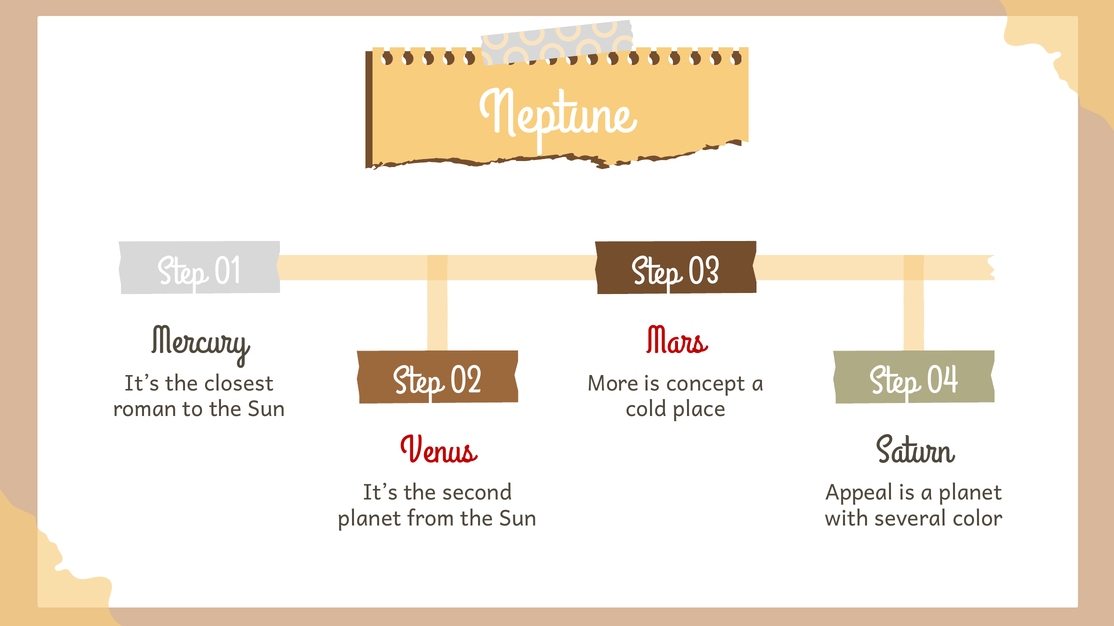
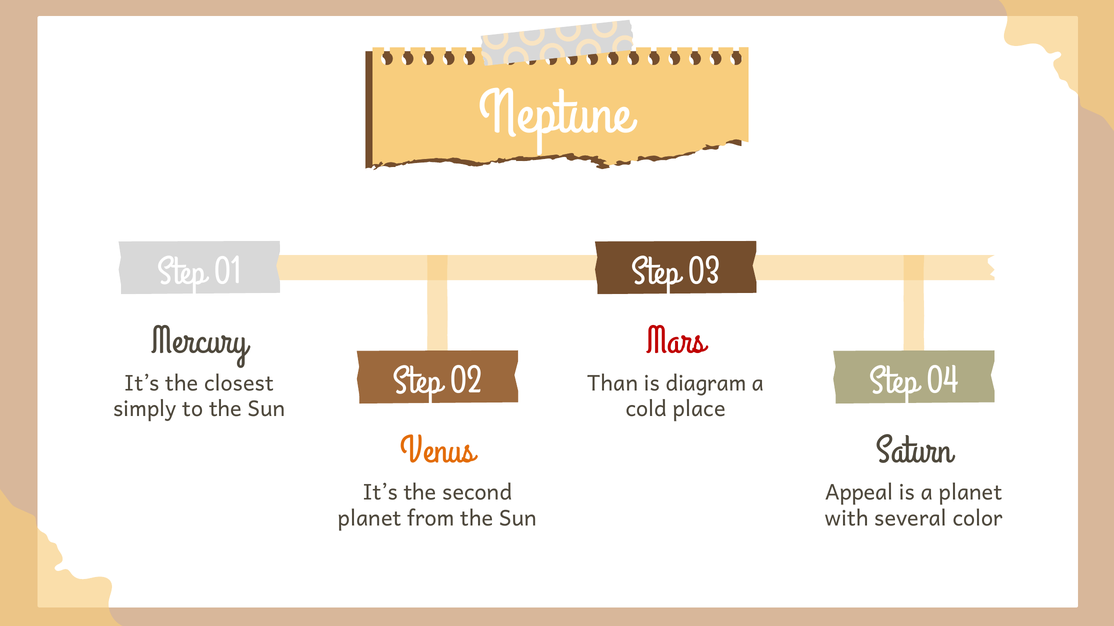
More: More -> Than
concept: concept -> diagram
roman: roman -> simply
Venus colour: red -> orange
